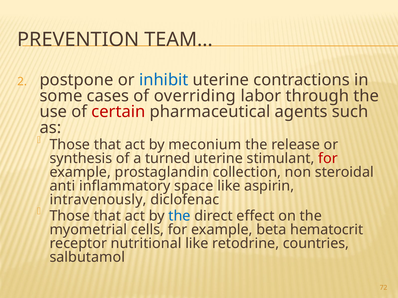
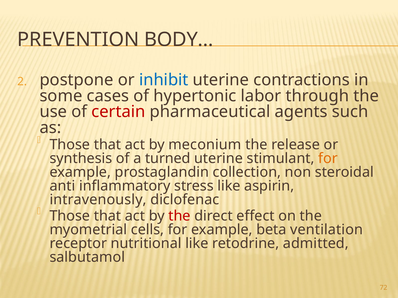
TEAM…: TEAM… -> BODY…
overriding: overriding -> hypertonic
for at (328, 159) colour: red -> orange
space: space -> stress
the at (179, 216) colour: blue -> red
hematocrit: hematocrit -> ventilation
countries: countries -> admitted
